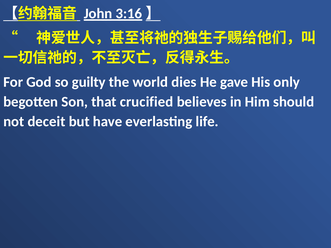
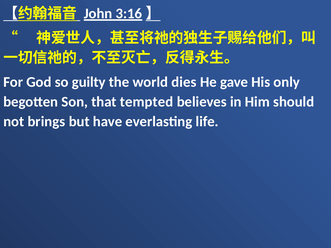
crucified: crucified -> tempted
deceit: deceit -> brings
